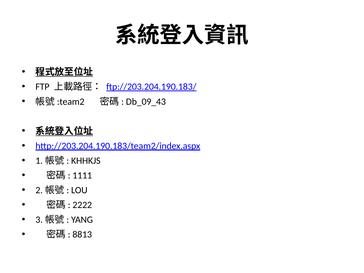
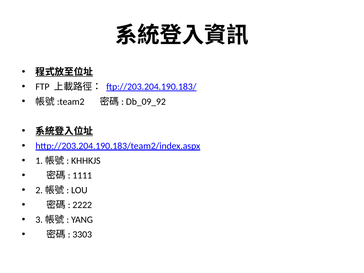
Db_09_43: Db_09_43 -> Db_09_92
8813: 8813 -> 3303
